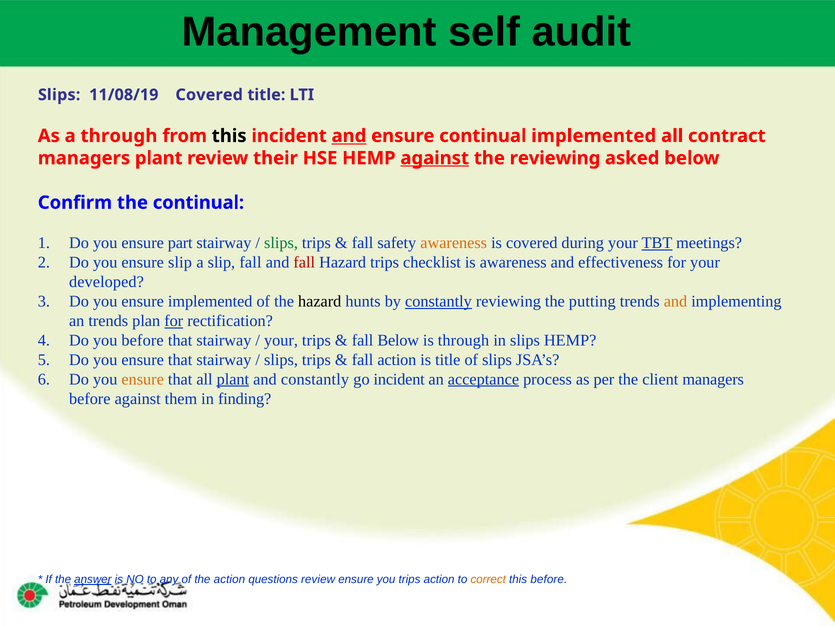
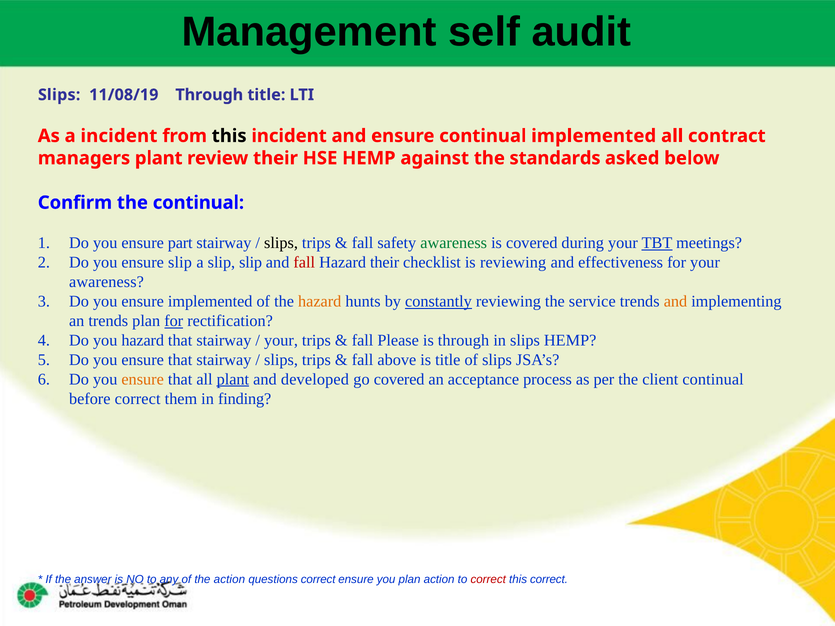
11/08/19 Covered: Covered -> Through
a through: through -> incident
and at (349, 136) underline: present -> none
against at (435, 158) underline: present -> none
the reviewing: reviewing -> standards
slips at (281, 243) colour: green -> black
awareness at (454, 243) colour: orange -> green
slip fall: fall -> slip
Hazard trips: trips -> their
is awareness: awareness -> reviewing
developed at (106, 282): developed -> awareness
hazard at (320, 301) colour: black -> orange
putting: putting -> service
you before: before -> hazard
fall Below: Below -> Please
fall action: action -> above
and constantly: constantly -> developed
go incident: incident -> covered
acceptance underline: present -> none
client managers: managers -> continual
before against: against -> correct
answer underline: present -> none
questions review: review -> correct
you trips: trips -> plan
correct at (488, 580) colour: orange -> red
this before: before -> correct
